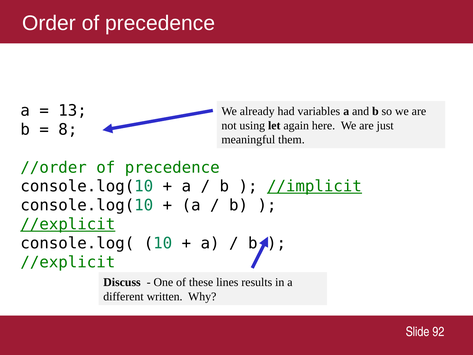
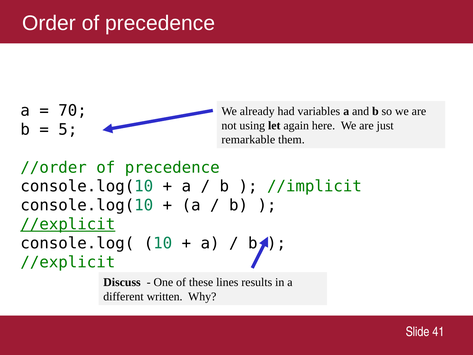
13: 13 -> 70
8: 8 -> 5
meaningful: meaningful -> remarkable
//implicit underline: present -> none
92: 92 -> 41
